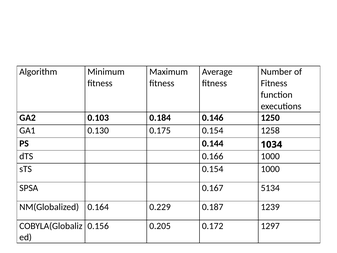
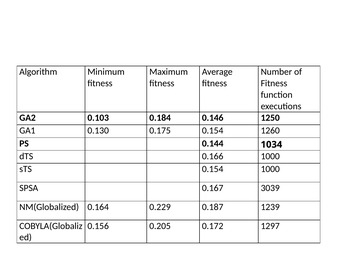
1258: 1258 -> 1260
5134: 5134 -> 3039
